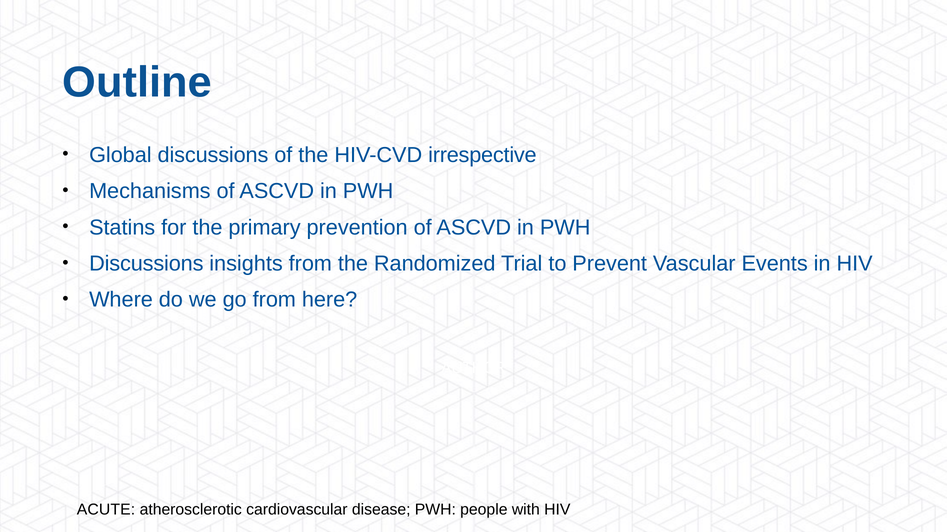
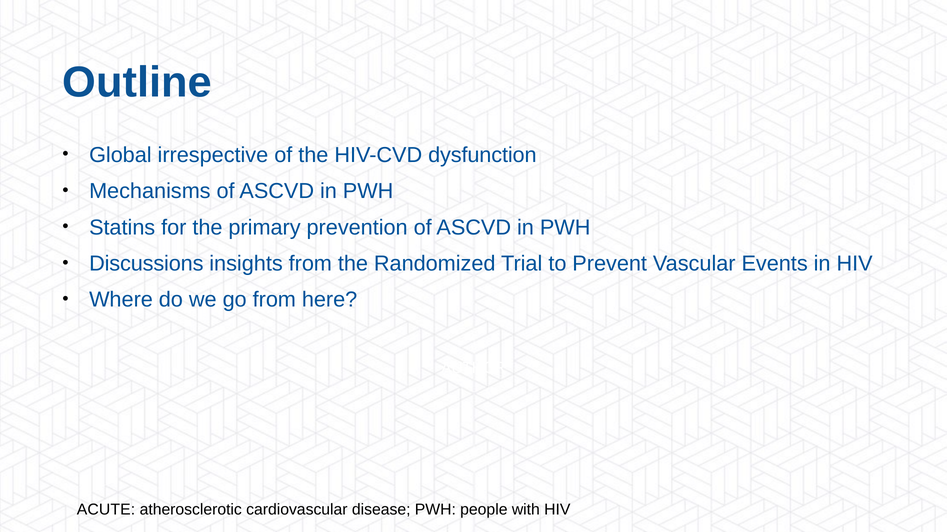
Global discussions: discussions -> irrespective
irrespective: irrespective -> dysfunction
